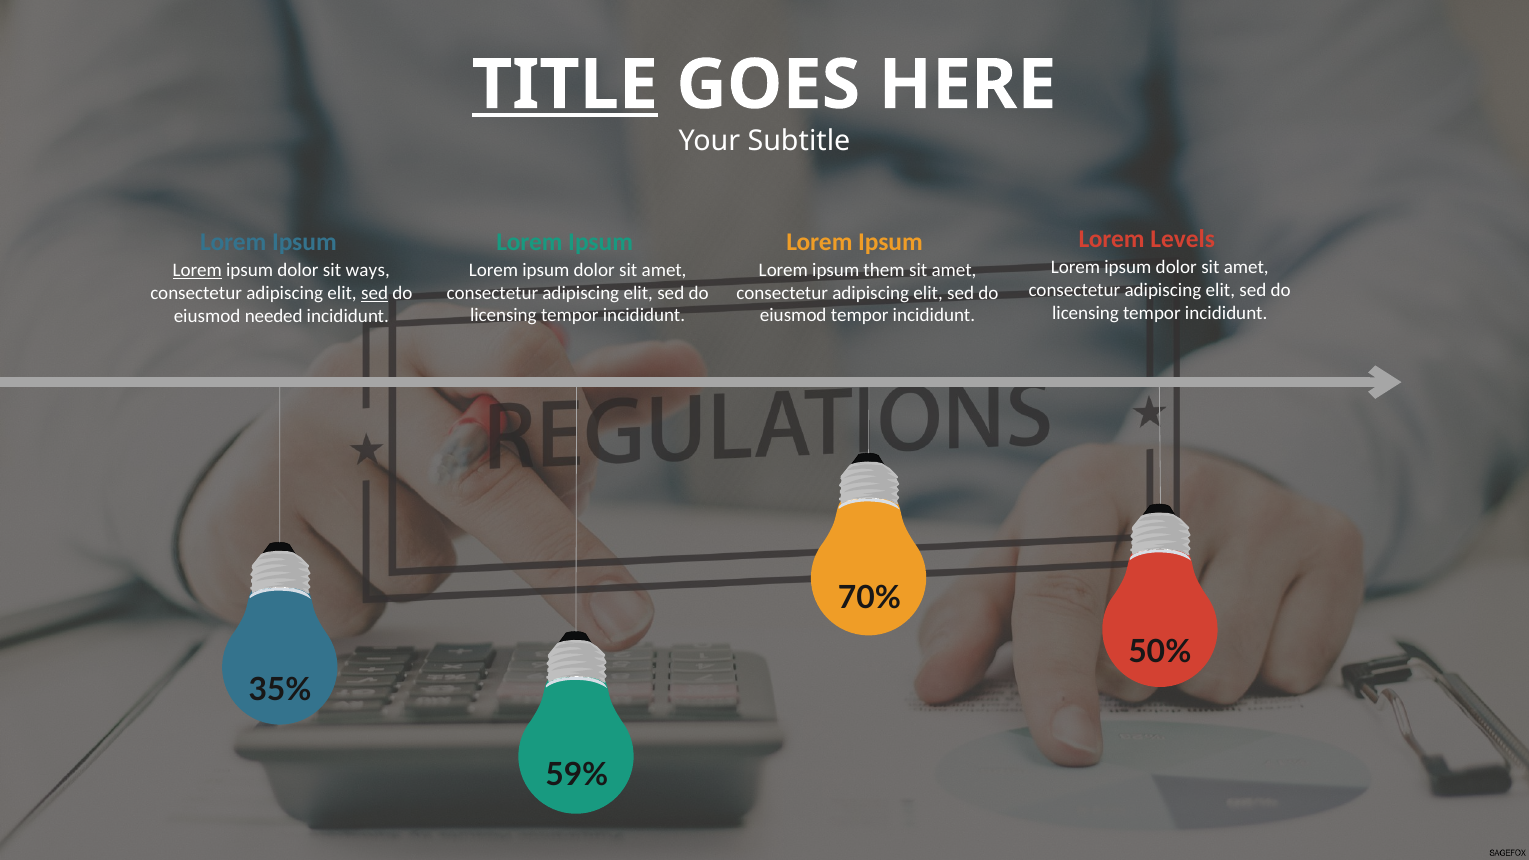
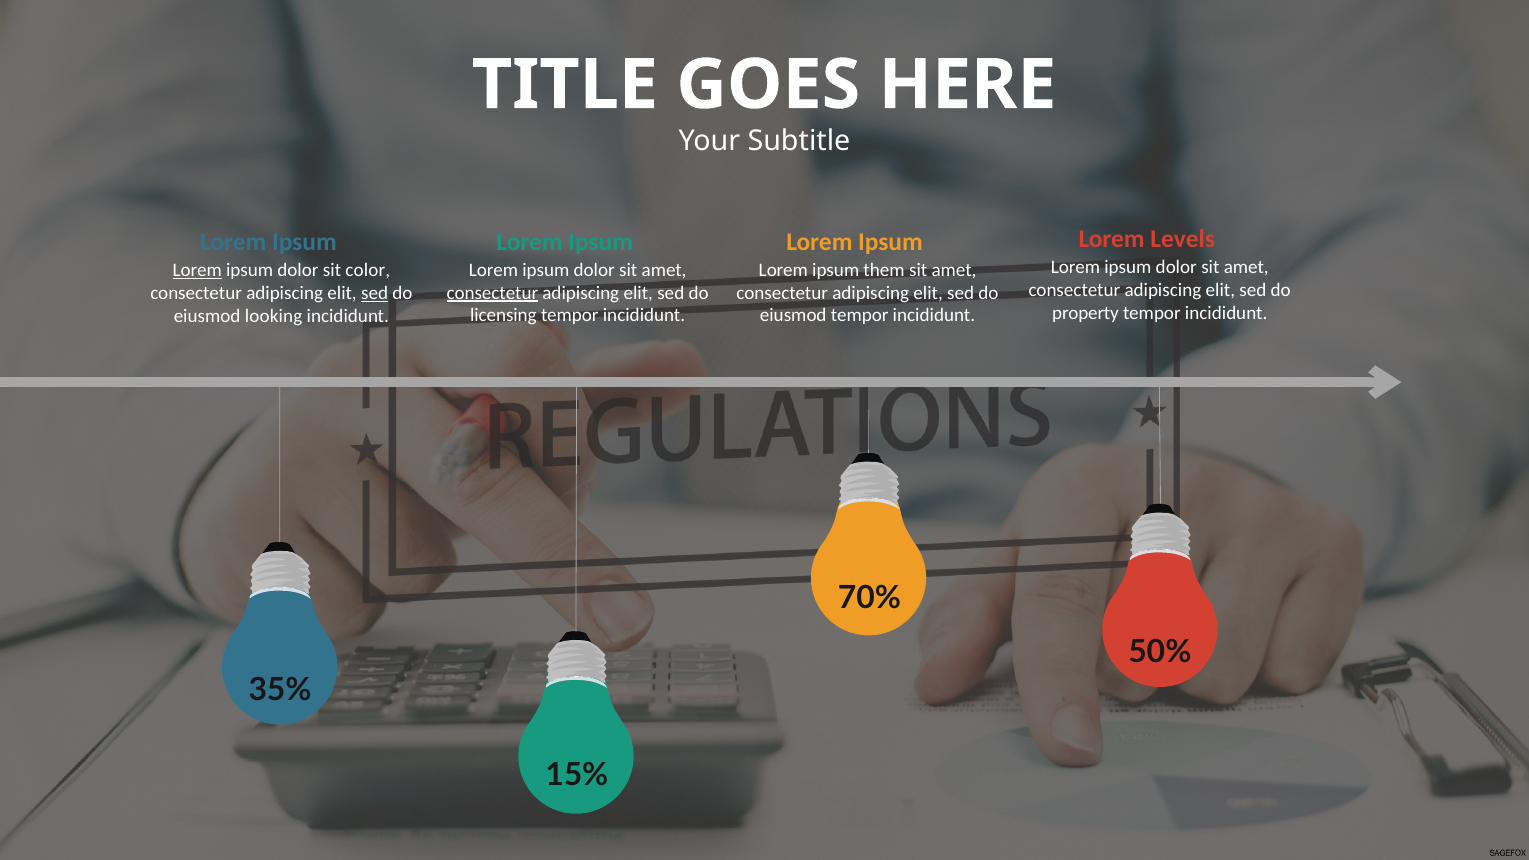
TITLE underline: present -> none
ways: ways -> color
consectetur at (492, 293) underline: none -> present
licensing at (1085, 313): licensing -> property
needed: needed -> looking
59%: 59% -> 15%
